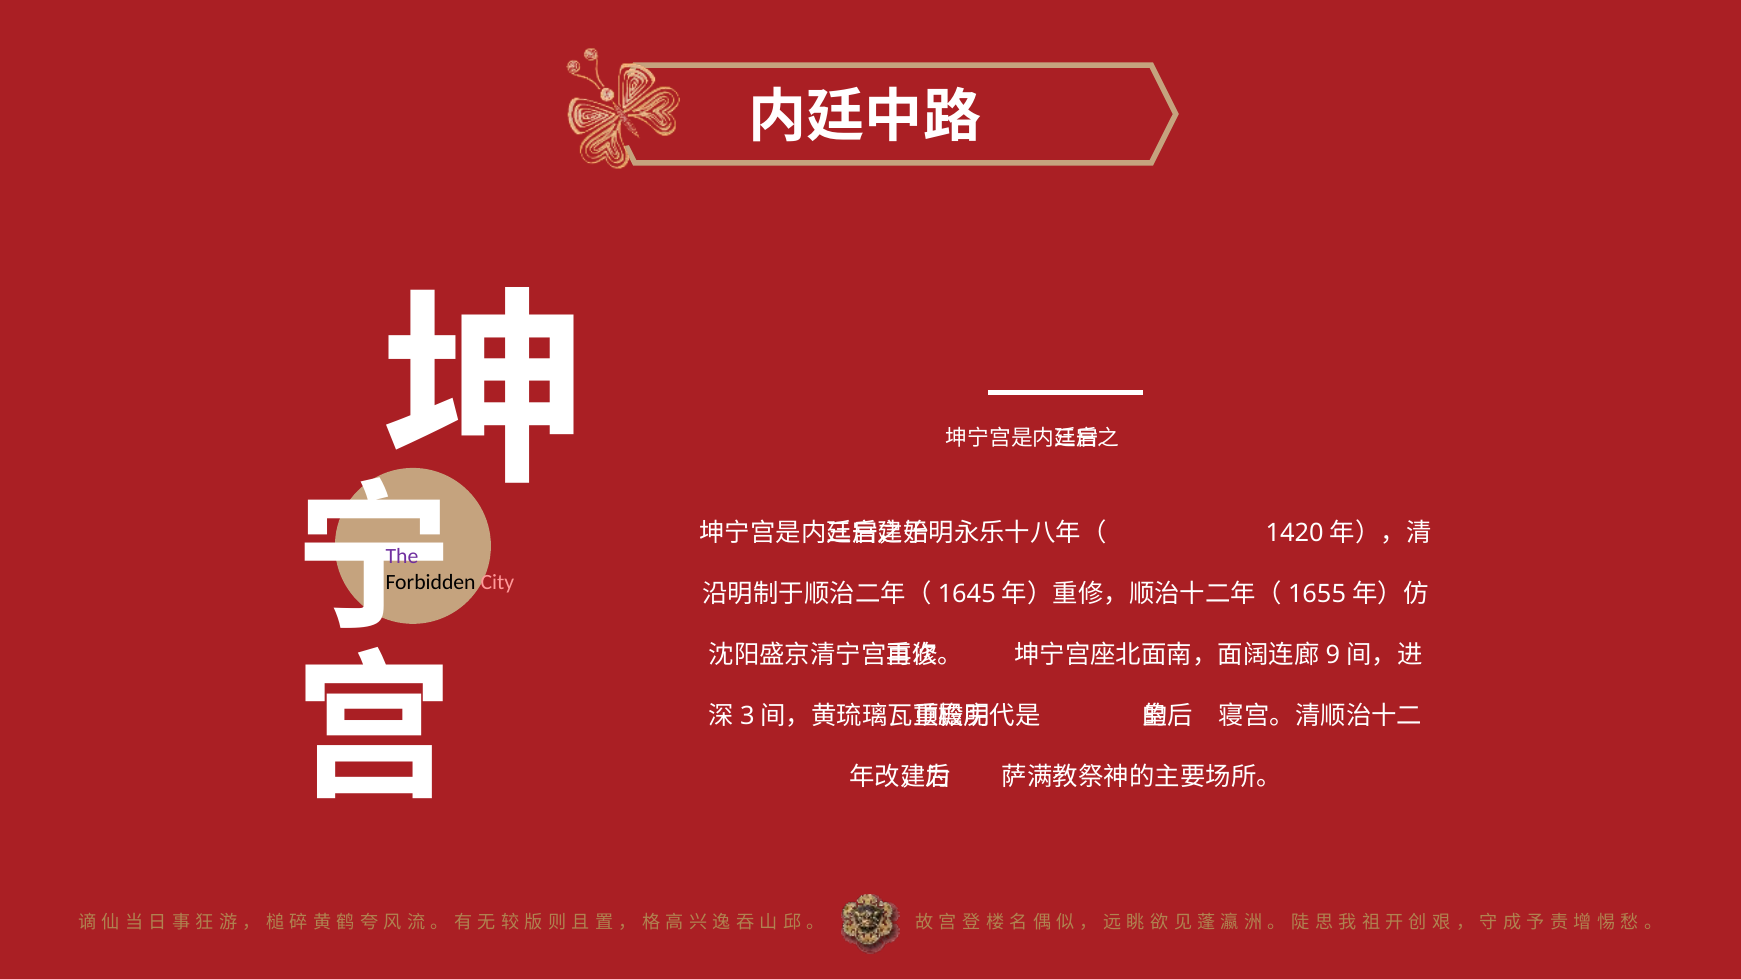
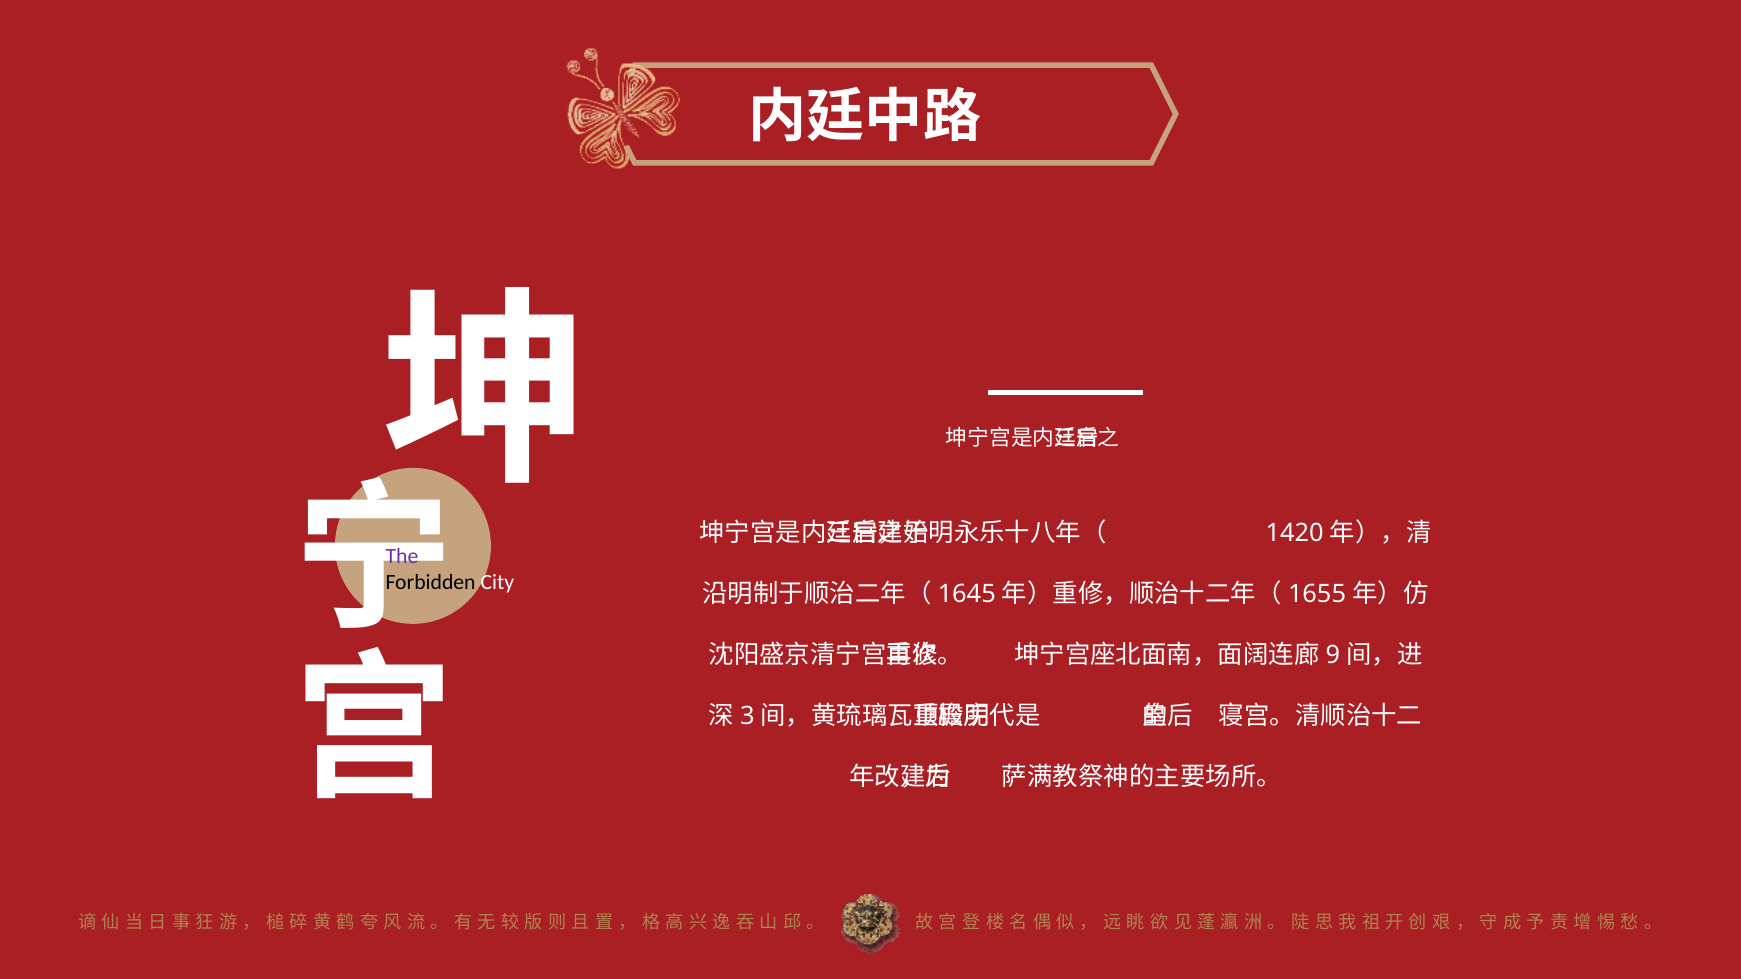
City colour: pink -> white
